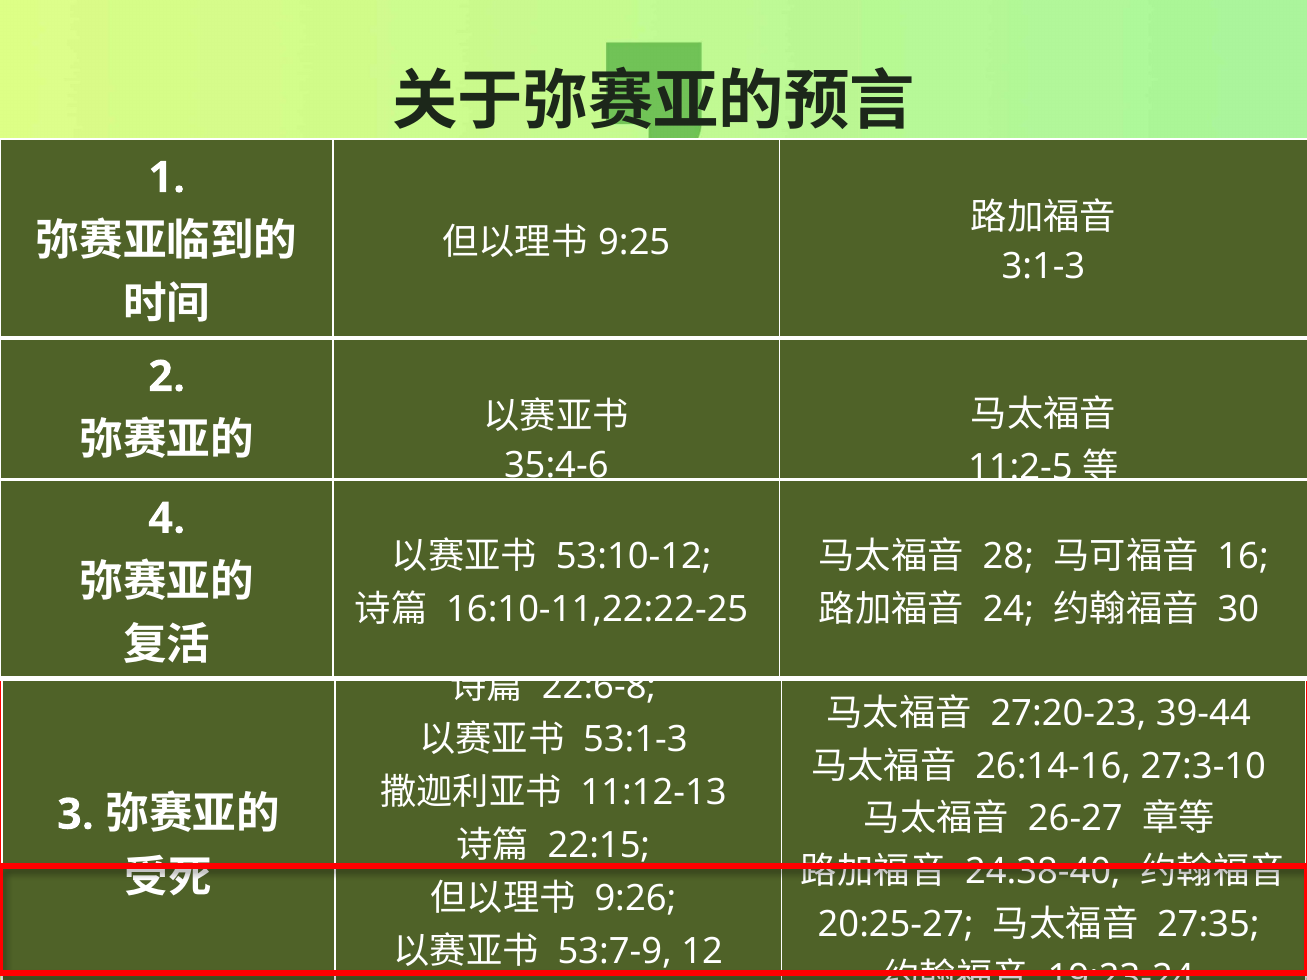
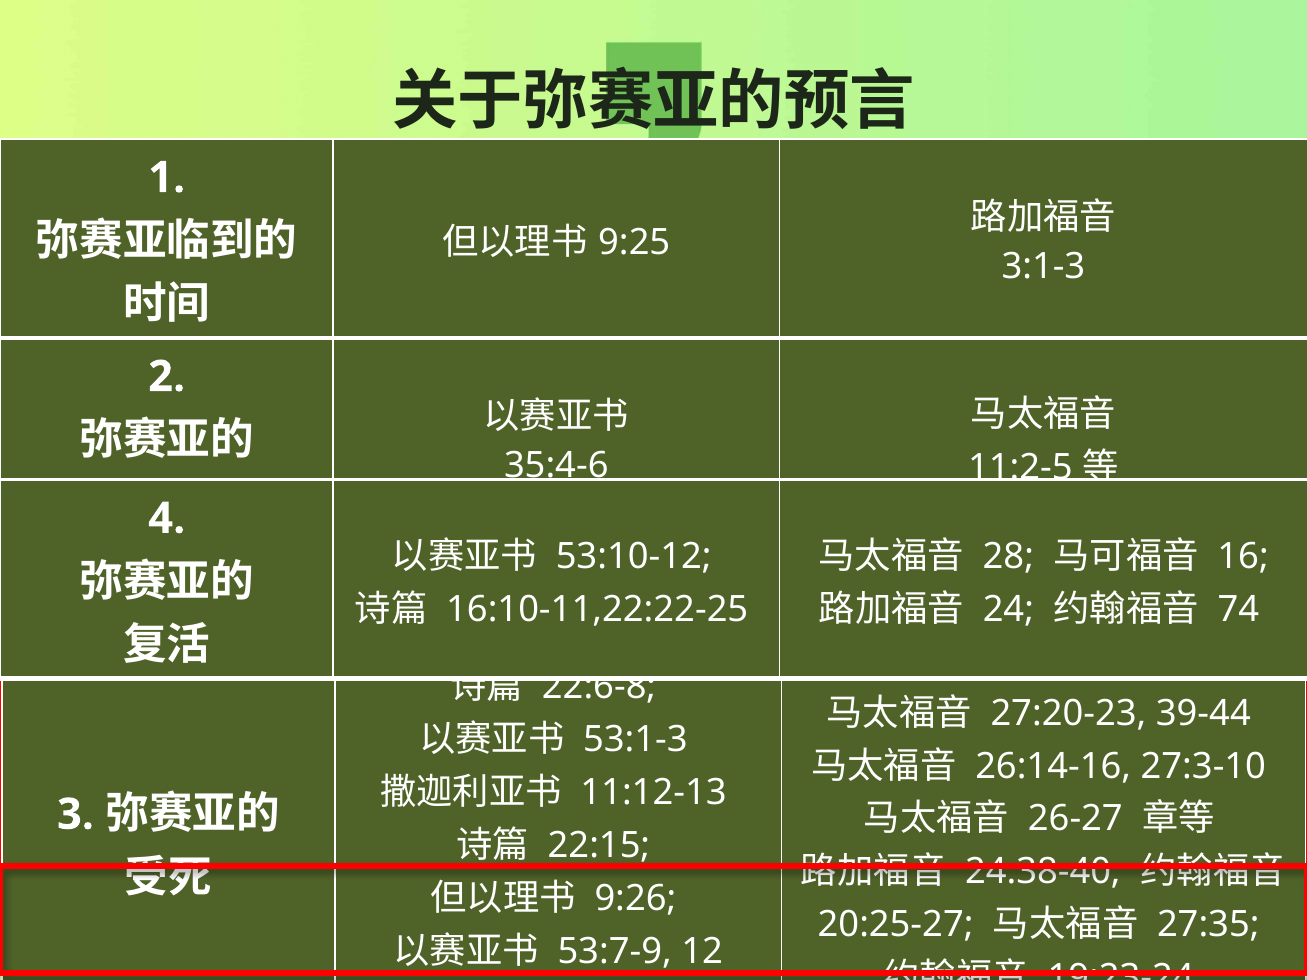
30 at (1238, 610): 30 -> 74
